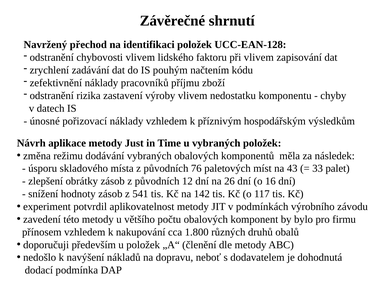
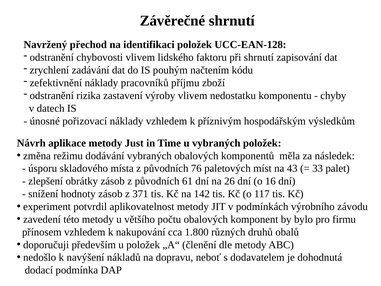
při vlivem: vlivem -> shrnutí
12: 12 -> 61
541: 541 -> 371
